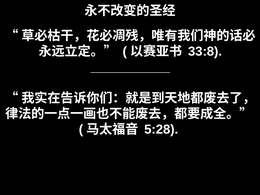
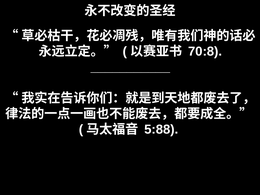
33:8: 33:8 -> 70:8
5:28: 5:28 -> 5:88
